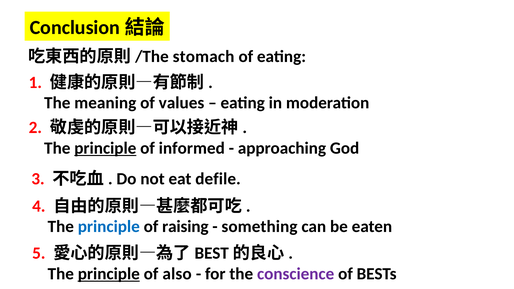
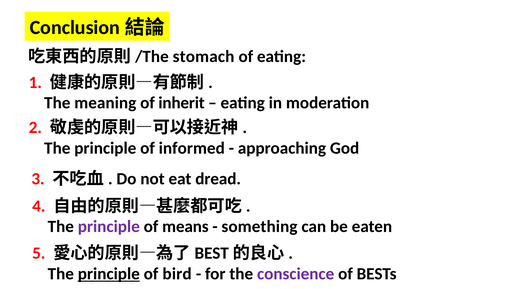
values: values -> inherit
principle at (105, 148) underline: present -> none
defile: defile -> dread
principle at (109, 227) colour: blue -> purple
raising: raising -> means
also: also -> bird
